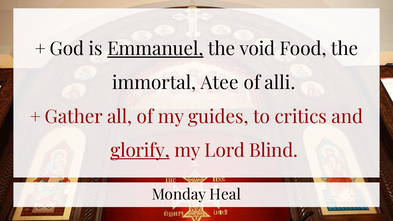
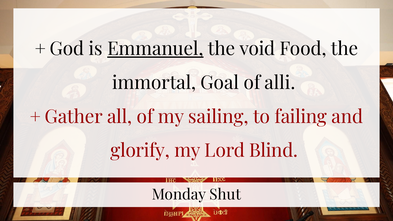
Atee: Atee -> Goal
guides: guides -> sailing
critics: critics -> failing
glorify underline: present -> none
Heal: Heal -> Shut
